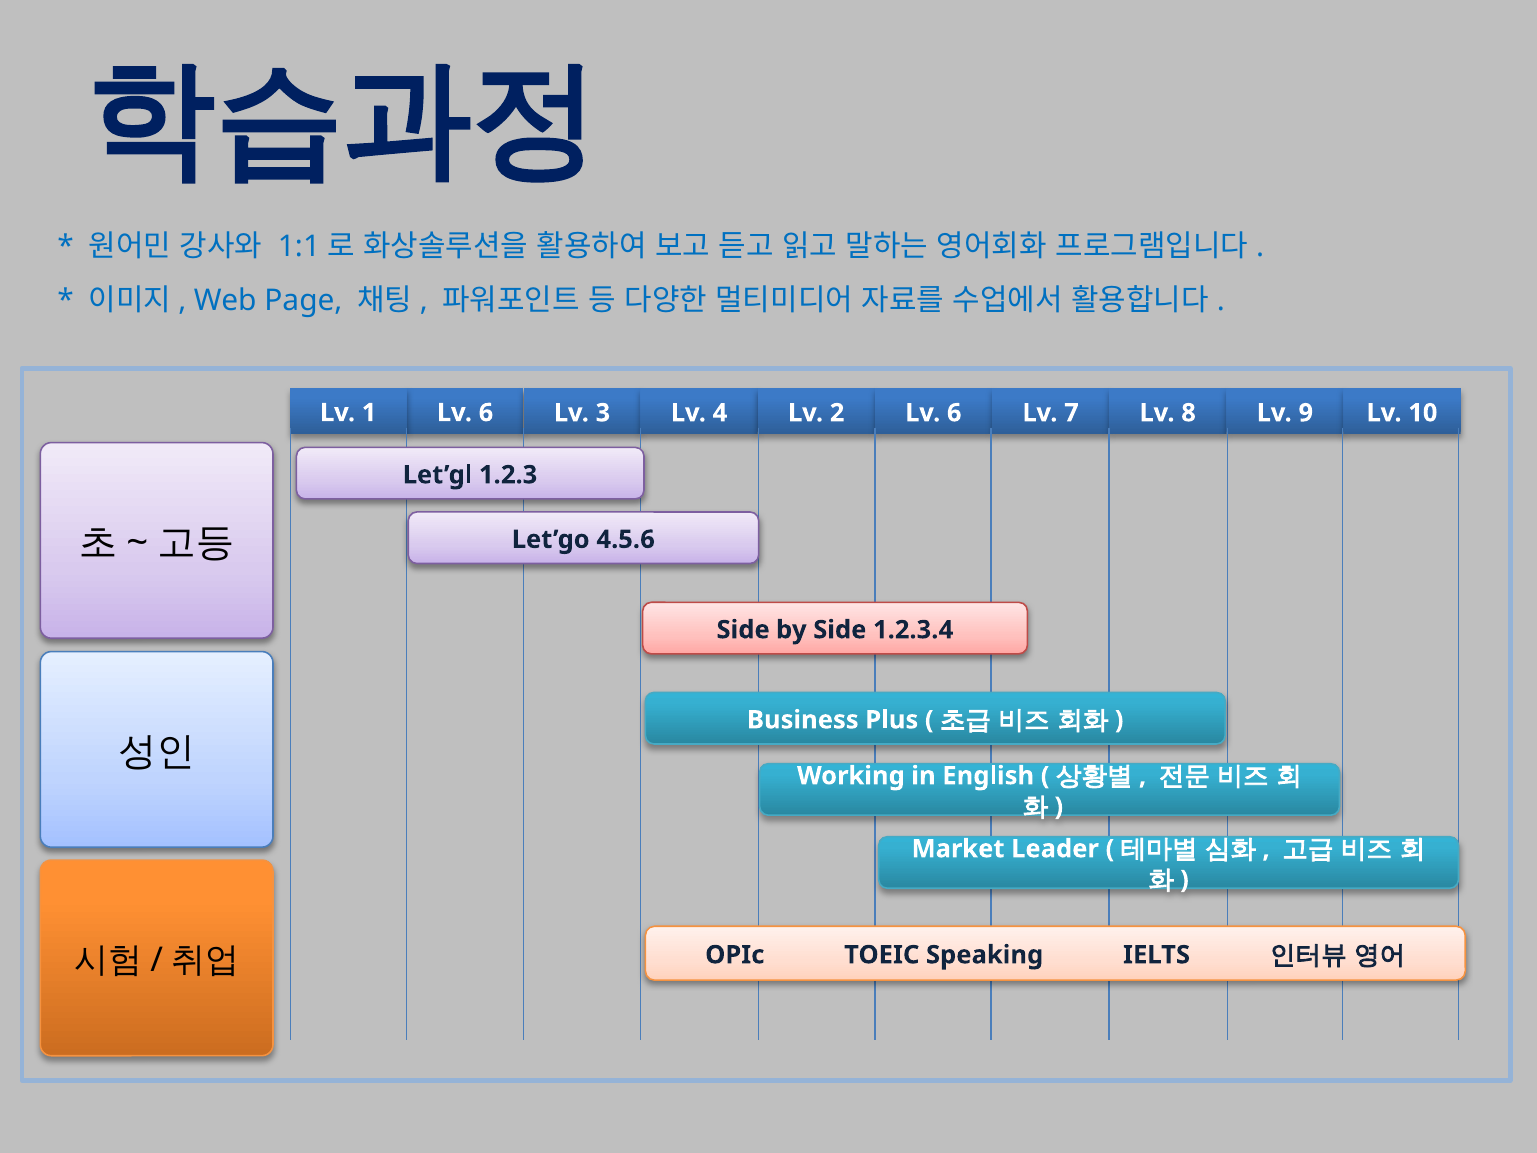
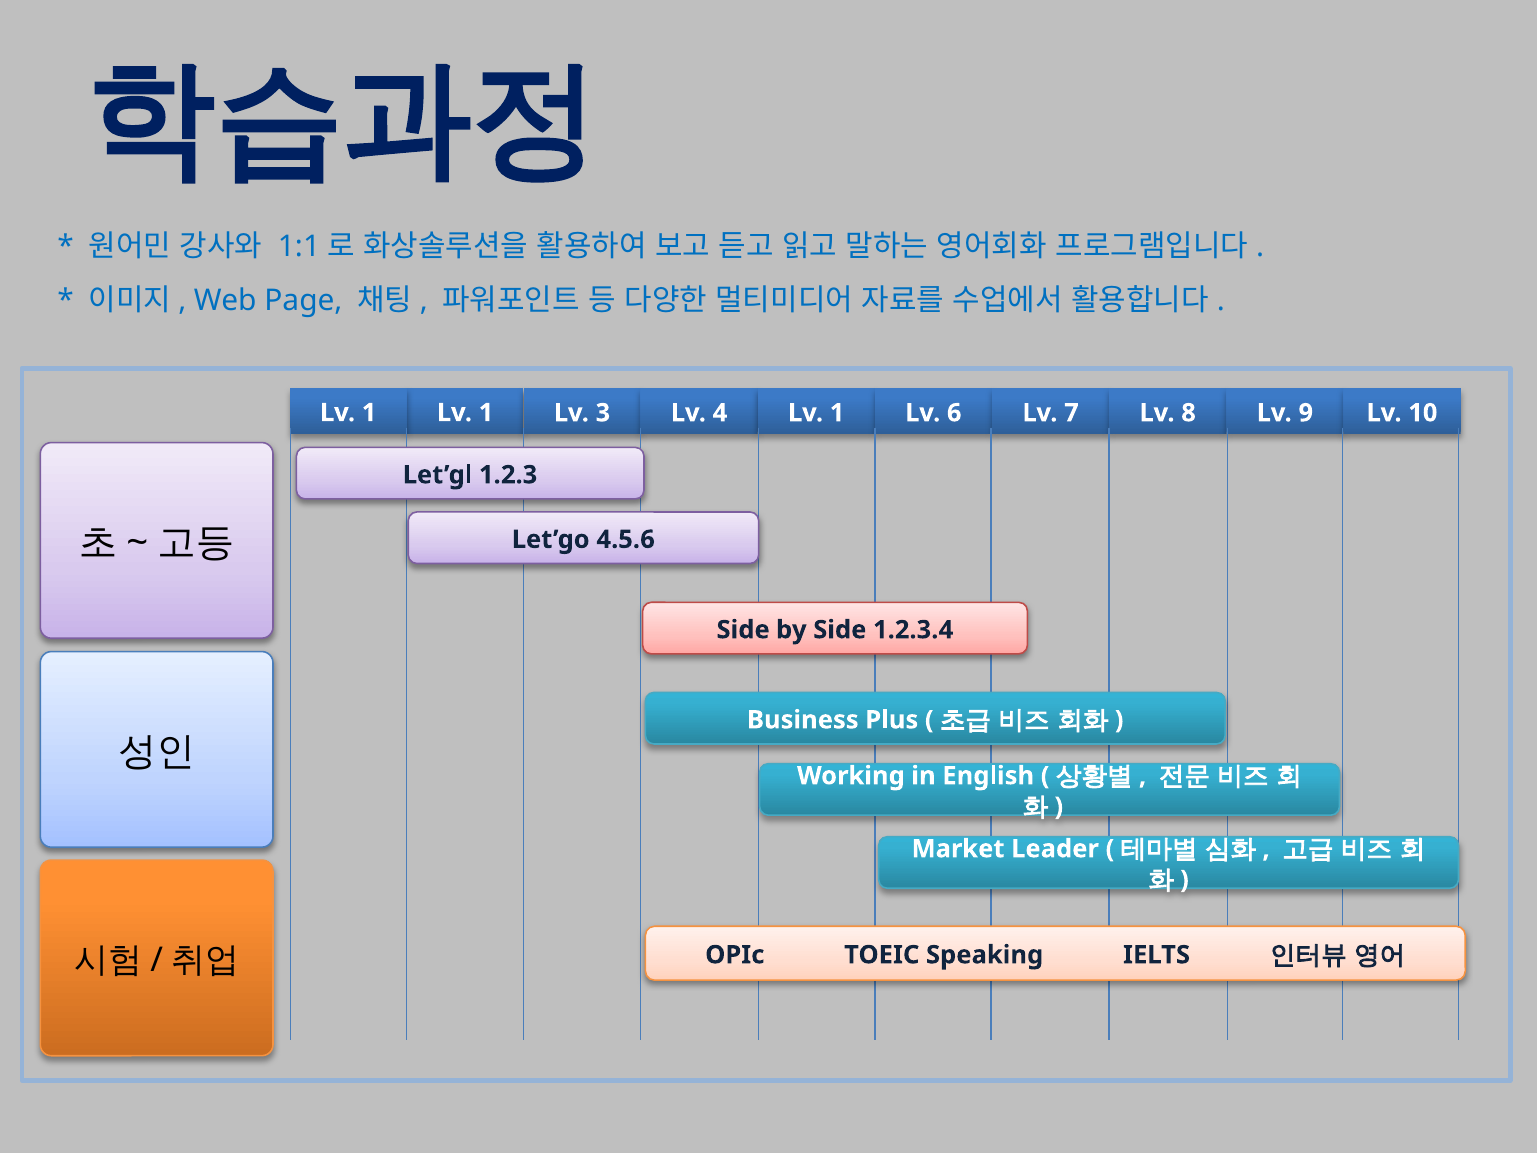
6 at (486, 413): 6 -> 1
4 Lv 2: 2 -> 1
